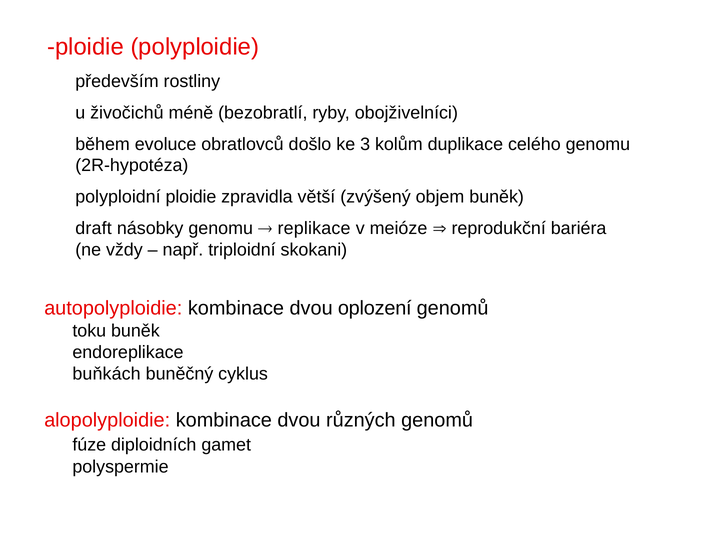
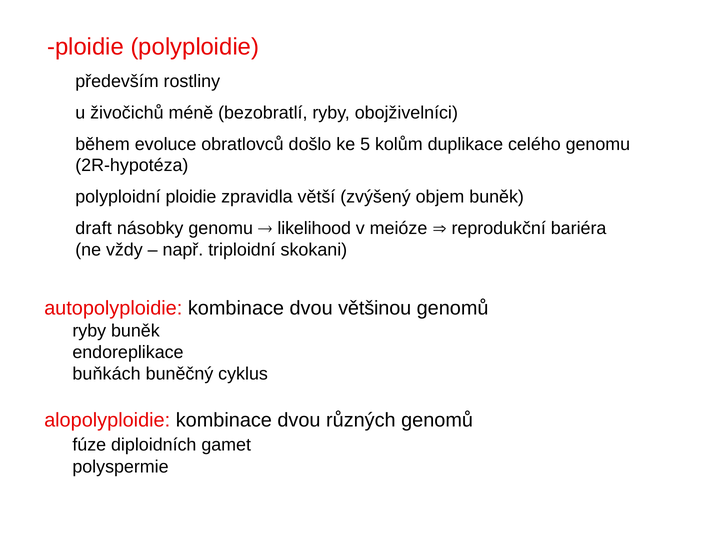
3: 3 -> 5
replikace: replikace -> likelihood
oplození: oplození -> většinou
toku at (89, 331): toku -> ryby
